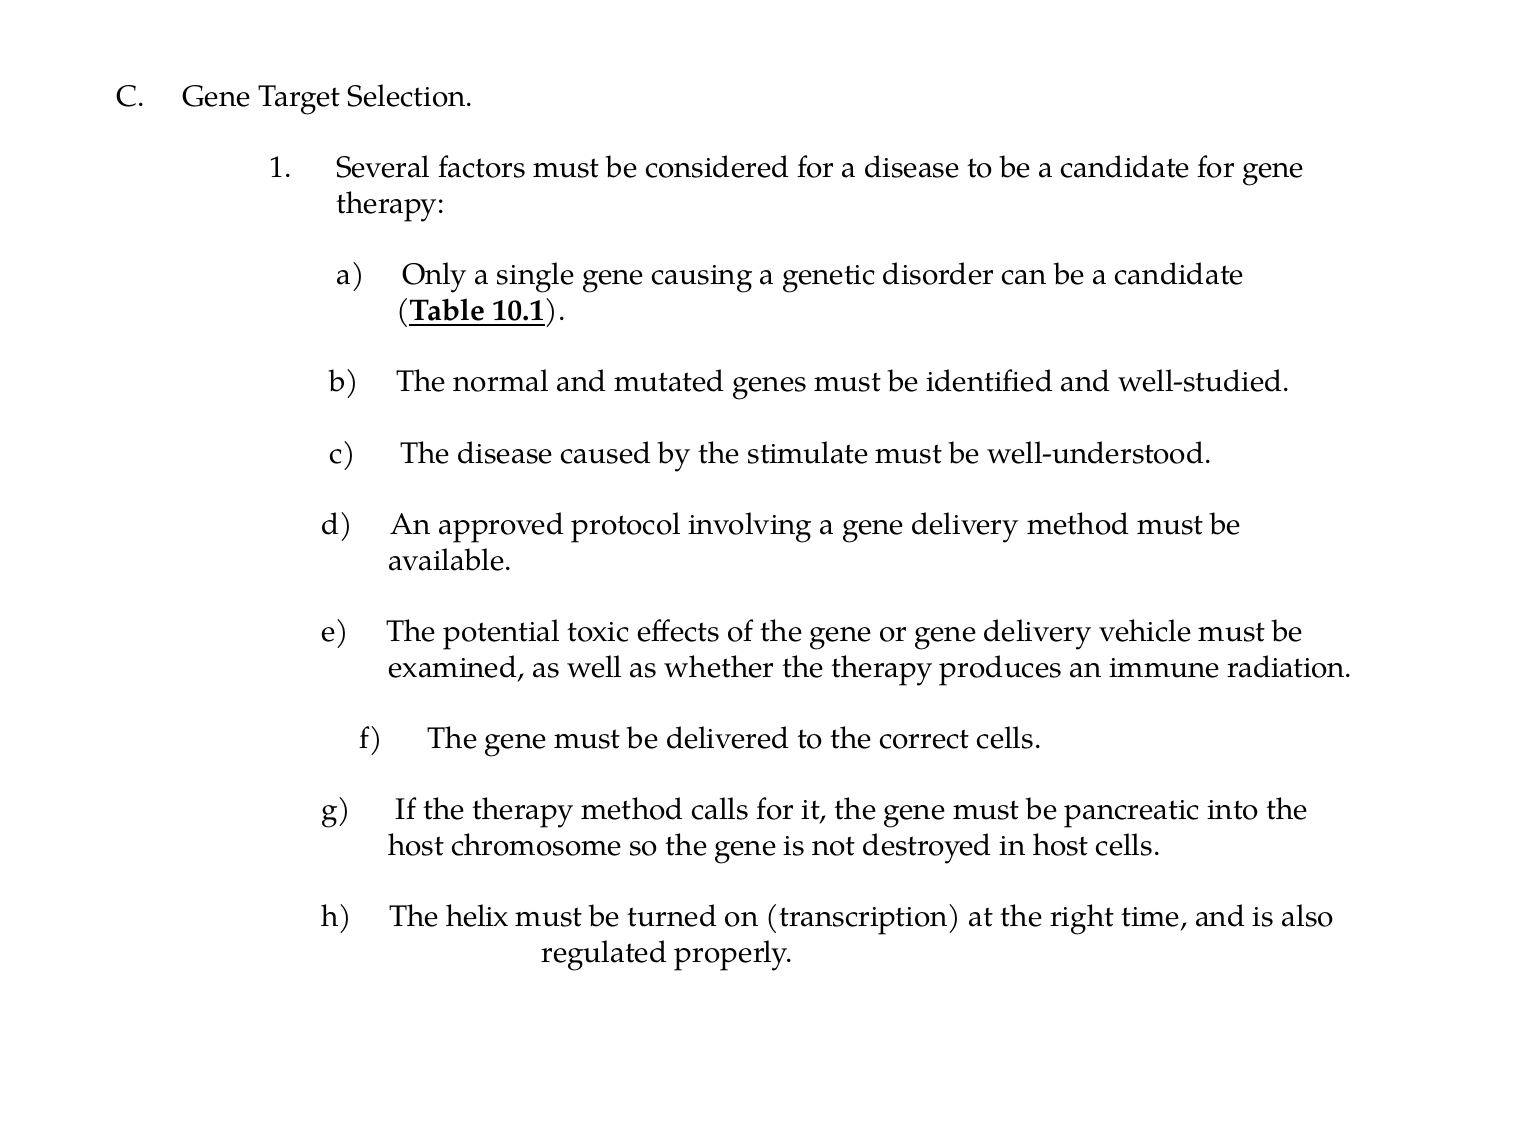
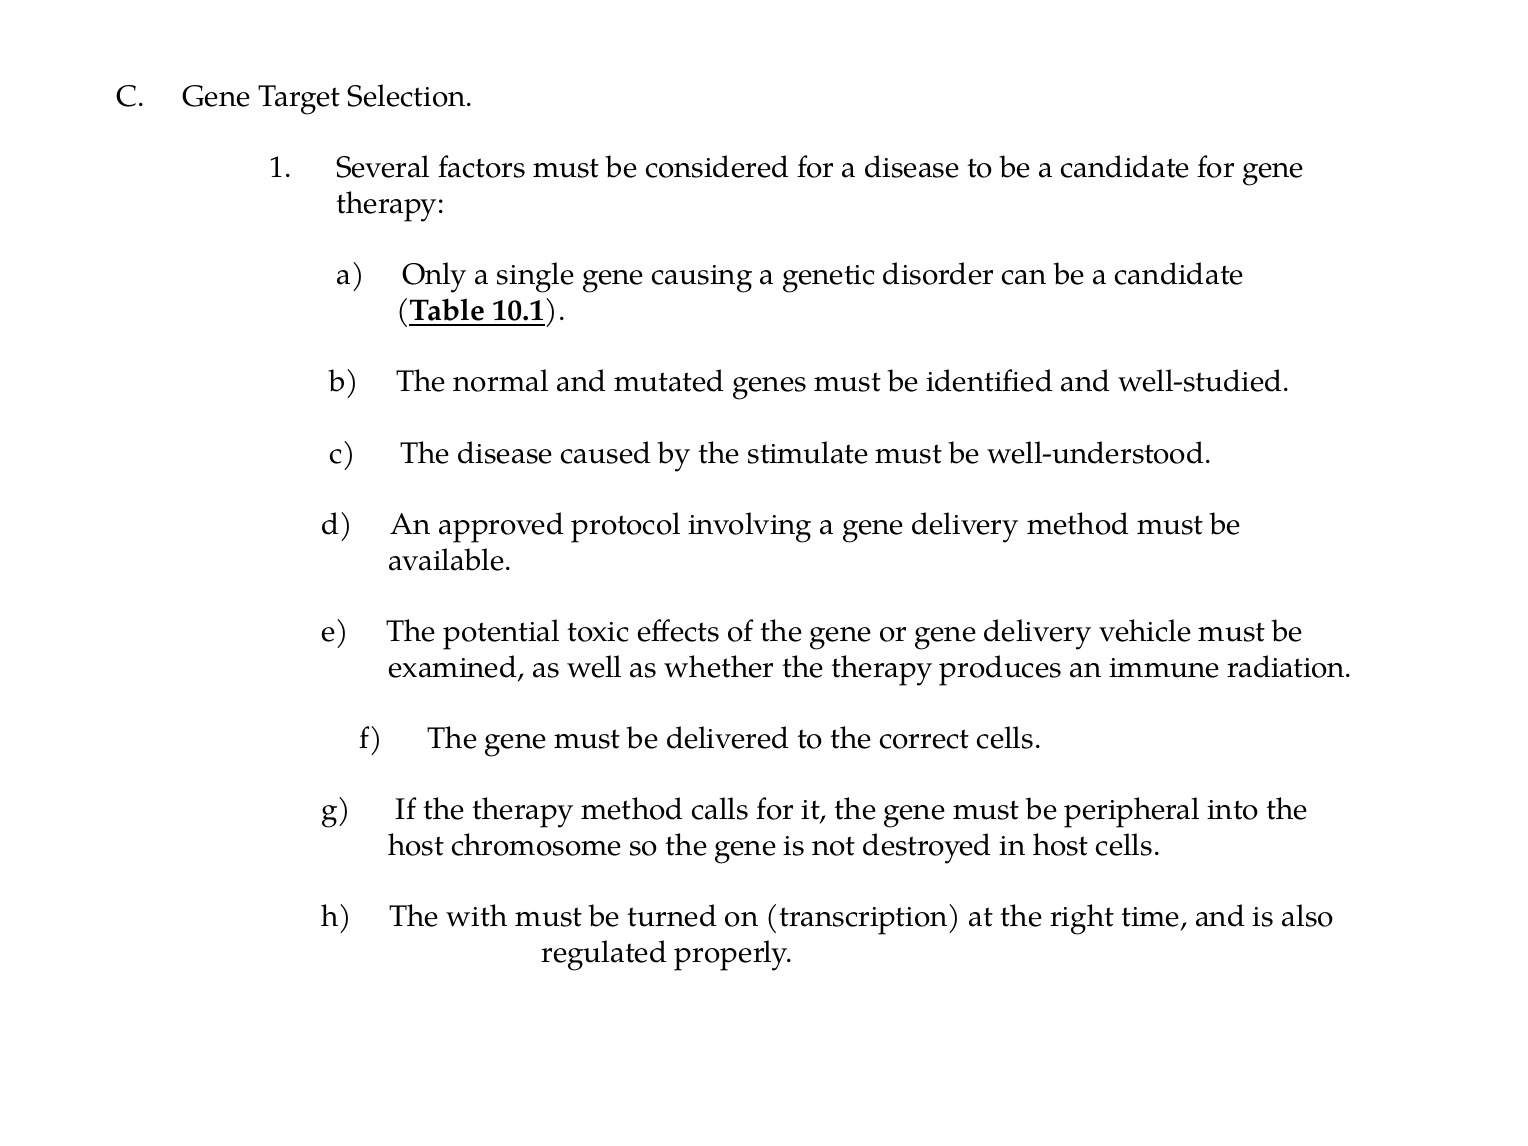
pancreatic: pancreatic -> peripheral
helix: helix -> with
